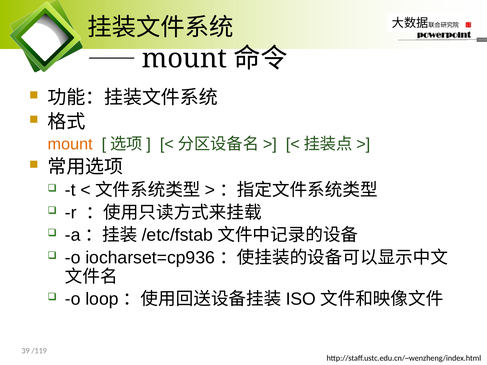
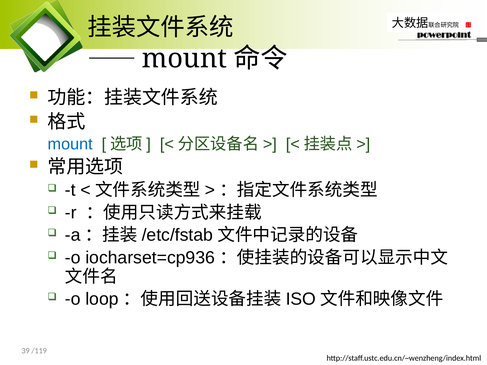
mount colour: orange -> blue
